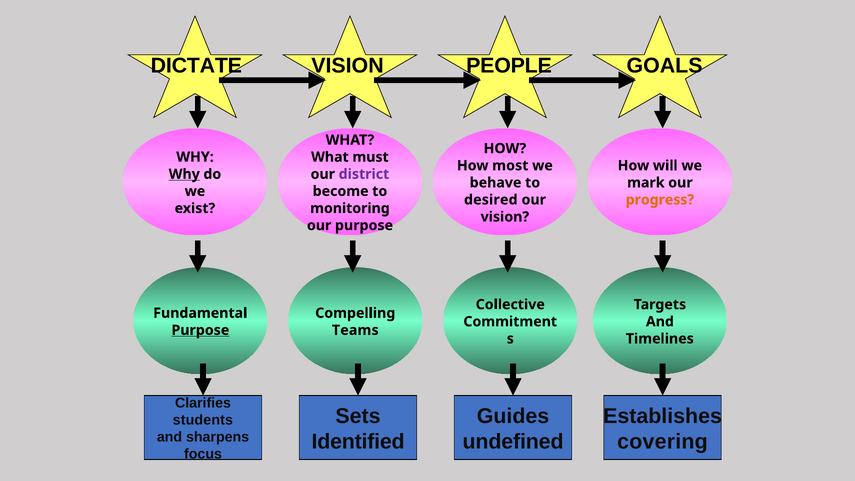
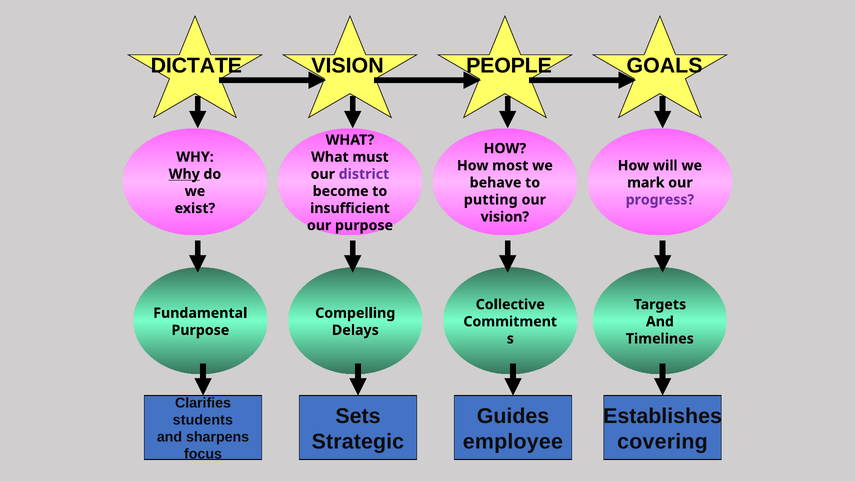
desired: desired -> putting
progress colour: orange -> purple
monitoring: monitoring -> insufficient
Purpose at (200, 330) underline: present -> none
Teams: Teams -> Delays
Identified: Identified -> Strategic
undefined: undefined -> employee
